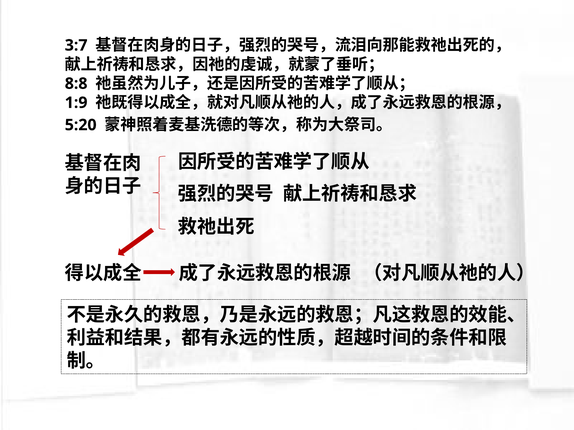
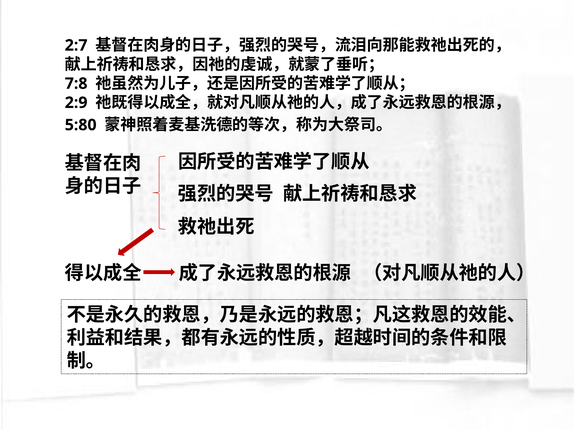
3:7: 3:7 -> 2:7
8:8: 8:8 -> 7:8
1:9: 1:9 -> 2:9
5:20: 5:20 -> 5:80
